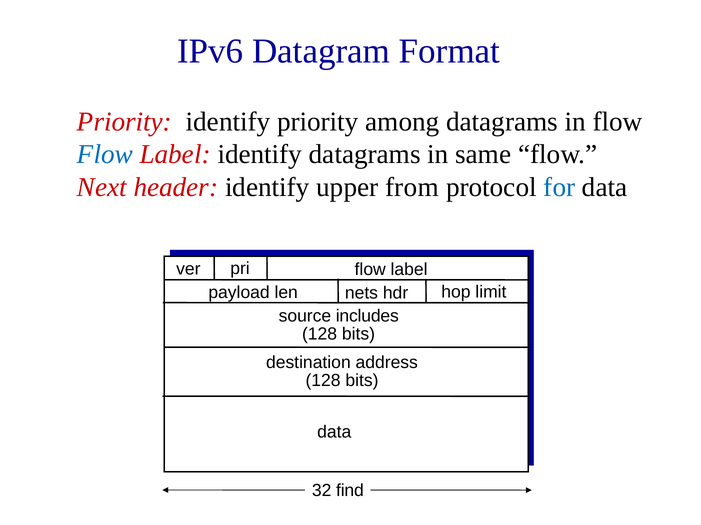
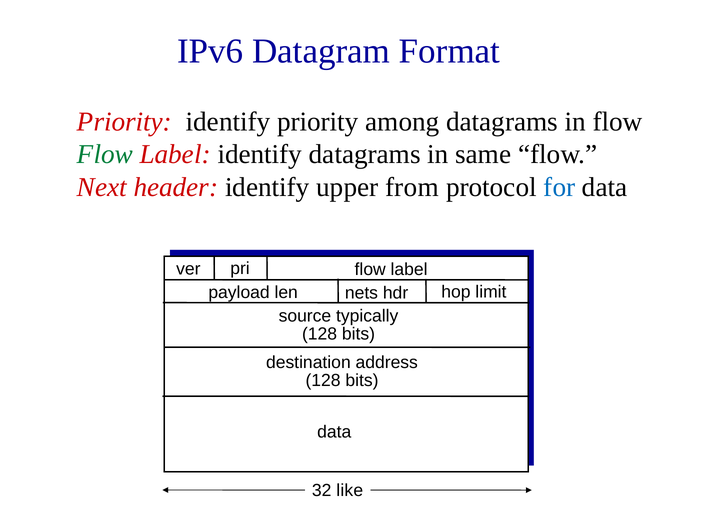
Flow at (105, 155) colour: blue -> green
includes: includes -> typically
find: find -> like
